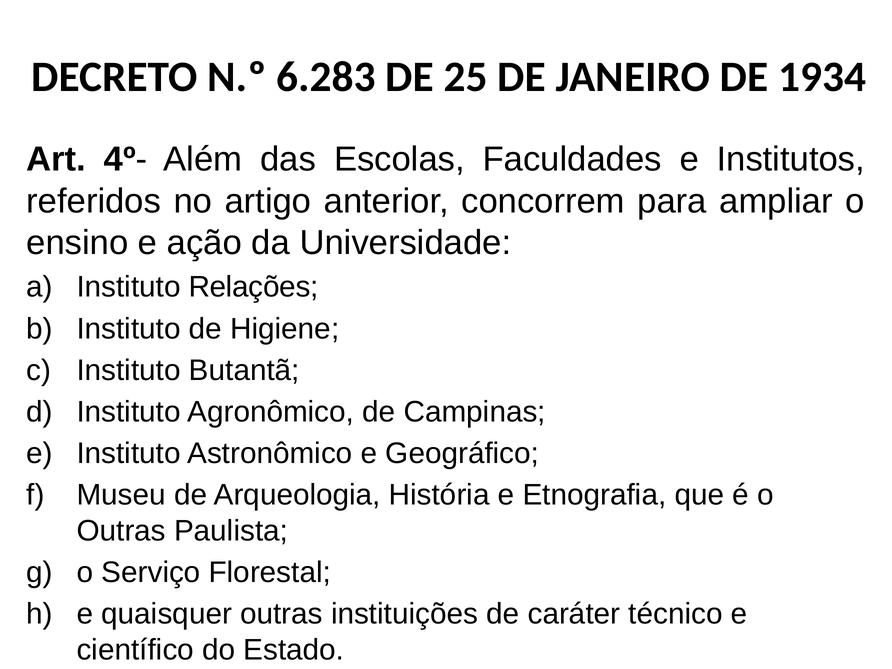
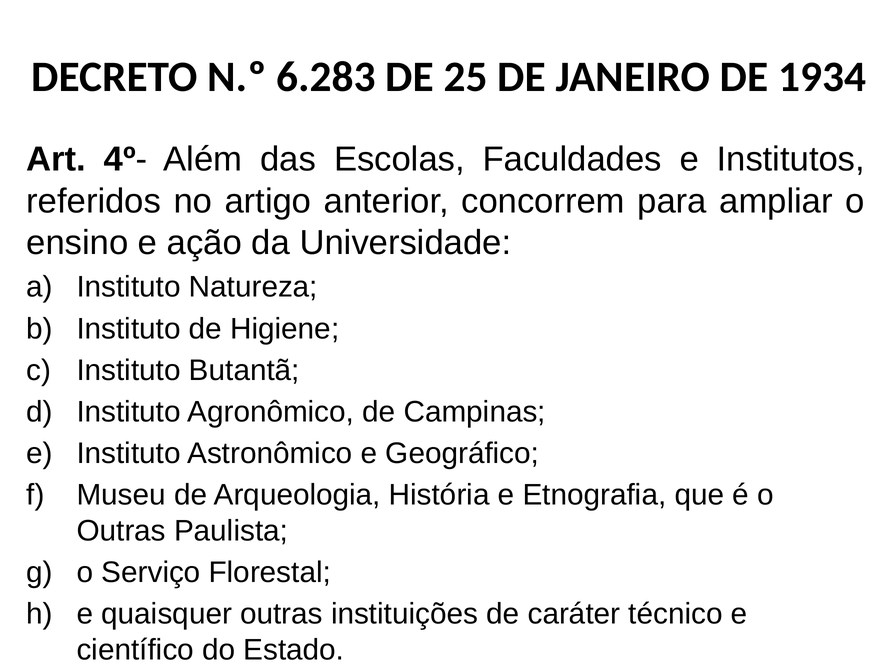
Relações: Relações -> Natureza
